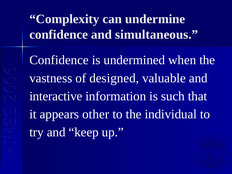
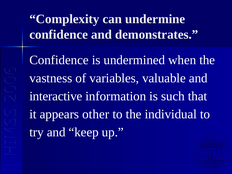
simultaneous: simultaneous -> demonstrates
designed: designed -> variables
